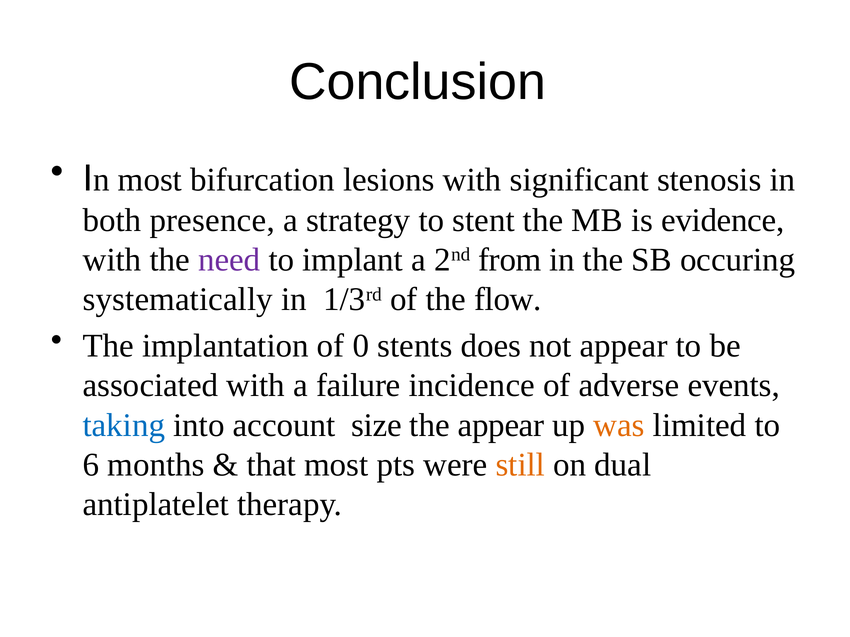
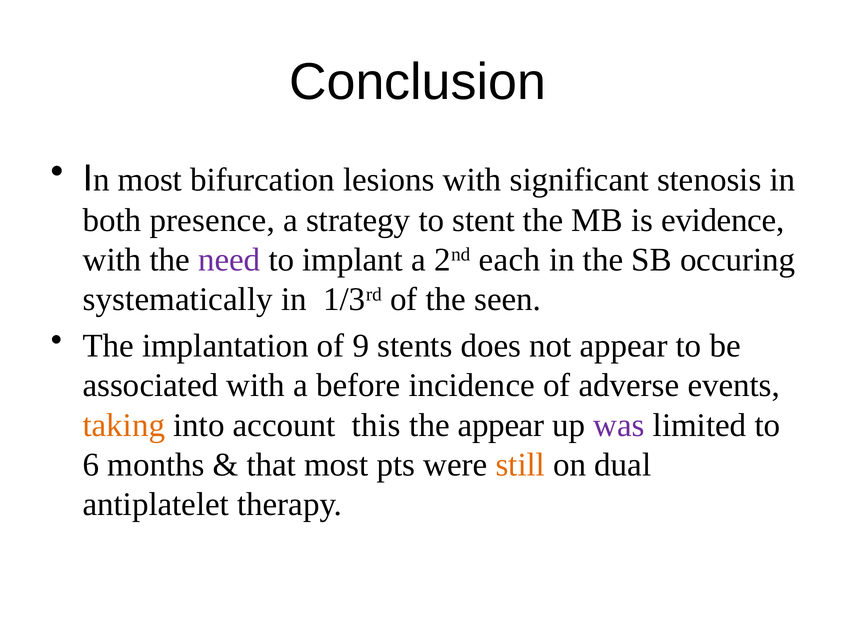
from: from -> each
flow: flow -> seen
0: 0 -> 9
failure: failure -> before
taking colour: blue -> orange
size: size -> this
was colour: orange -> purple
